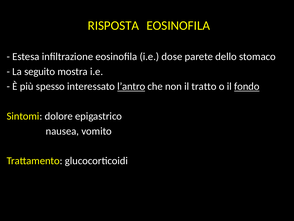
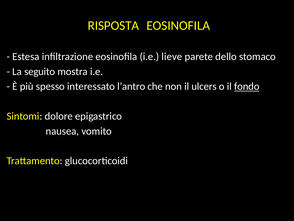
dose: dose -> lieve
l’antro underline: present -> none
tratto: tratto -> ulcers
